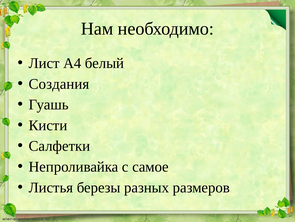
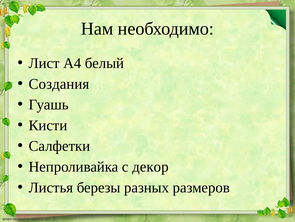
самое: самое -> декор
